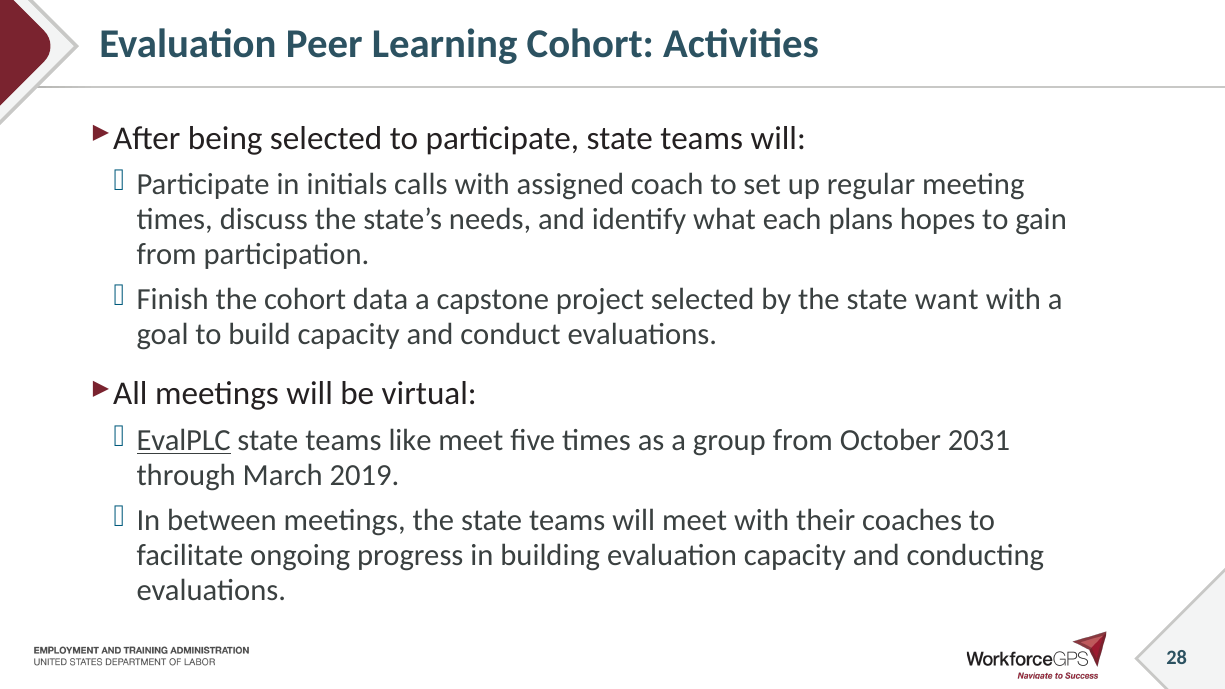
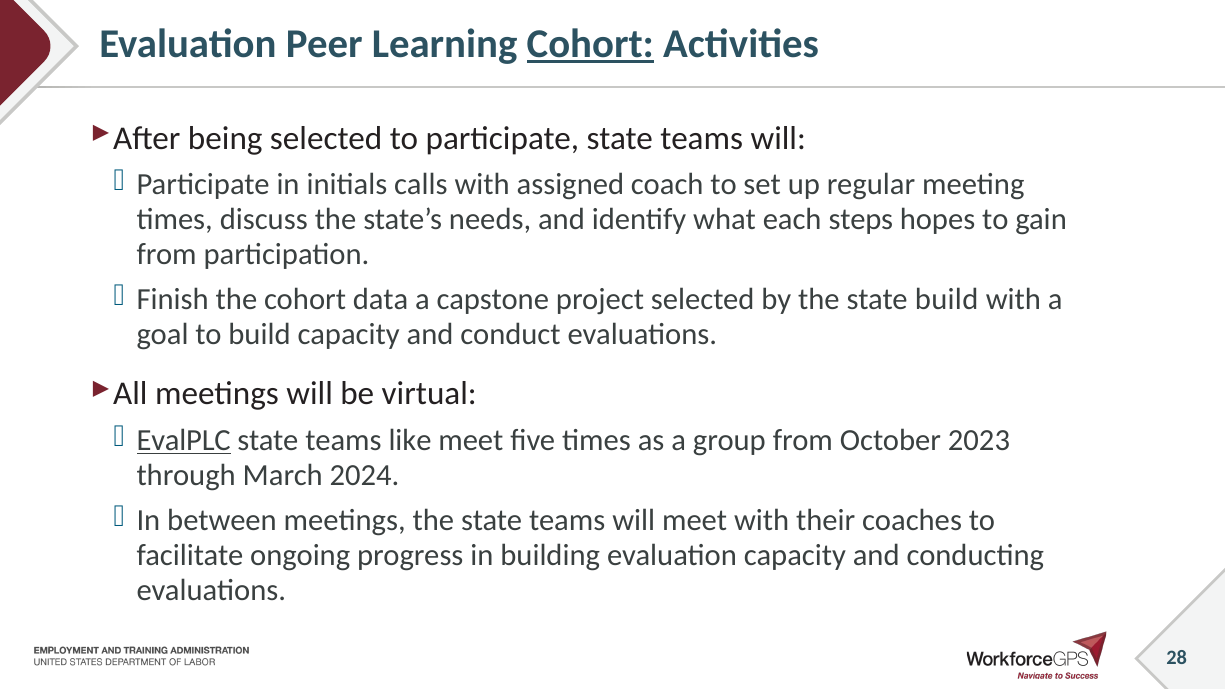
Cohort at (590, 44) underline: none -> present
plans: plans -> steps
state want: want -> build
2031: 2031 -> 2023
2019: 2019 -> 2024
